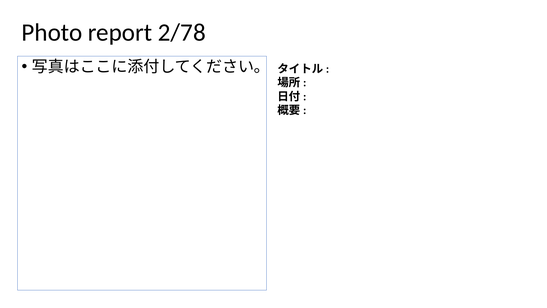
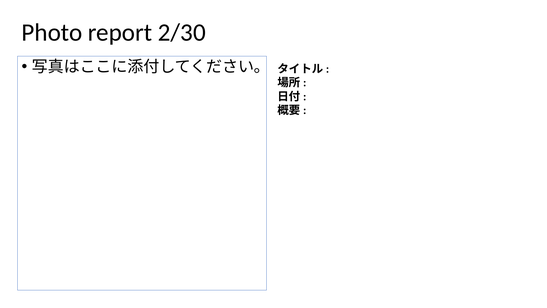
2/78: 2/78 -> 2/30
